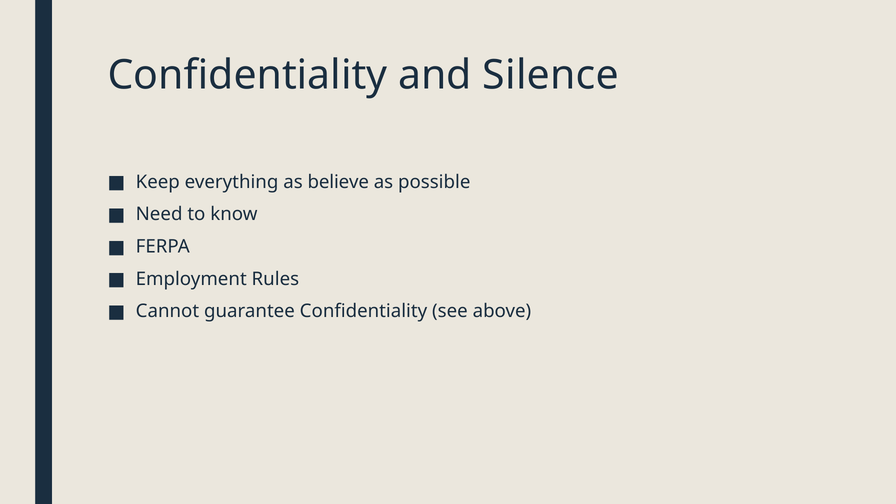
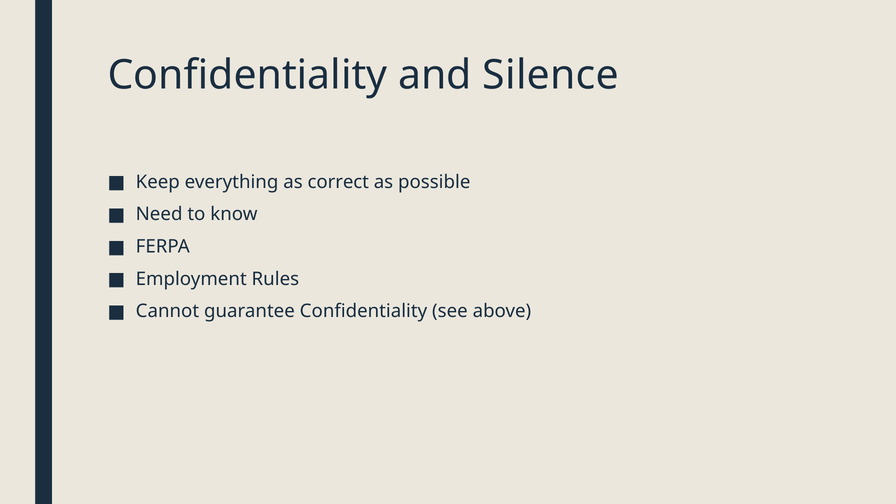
believe: believe -> correct
